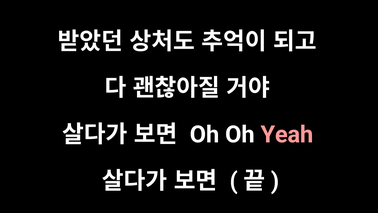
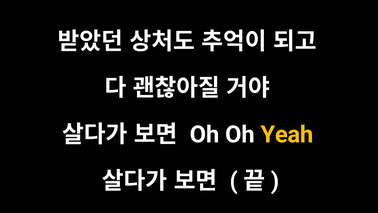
Yeah colour: pink -> yellow
